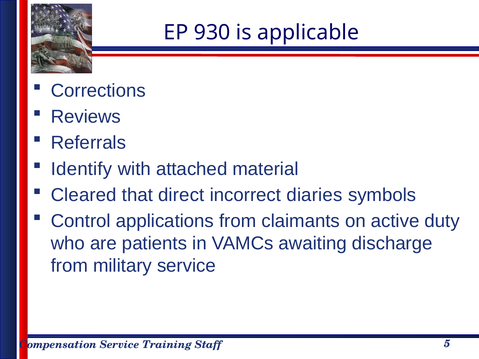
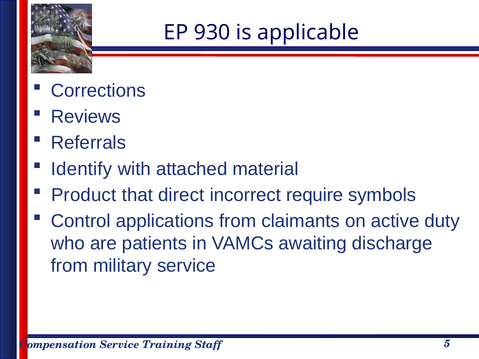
Cleared: Cleared -> Product
diaries: diaries -> require
